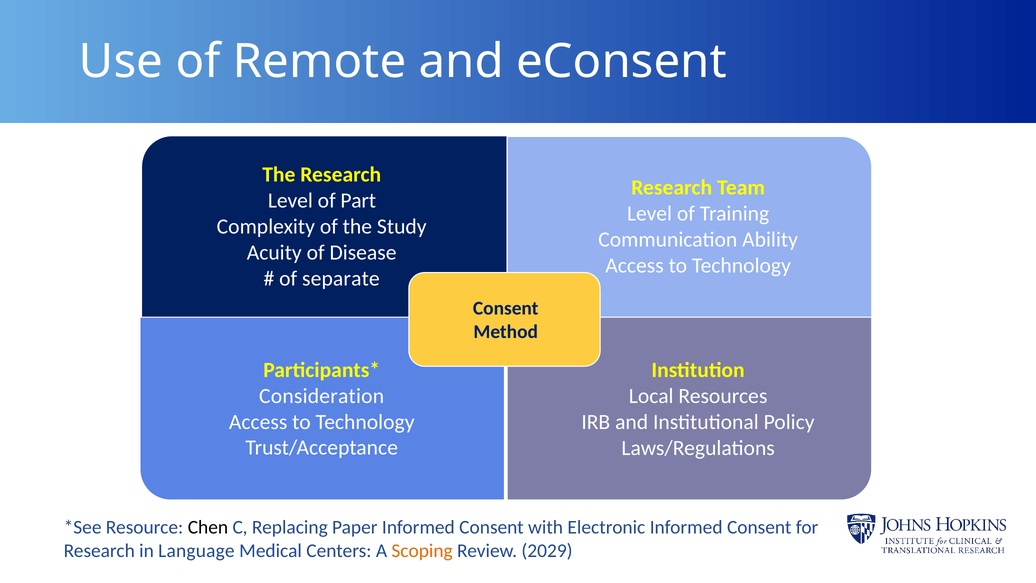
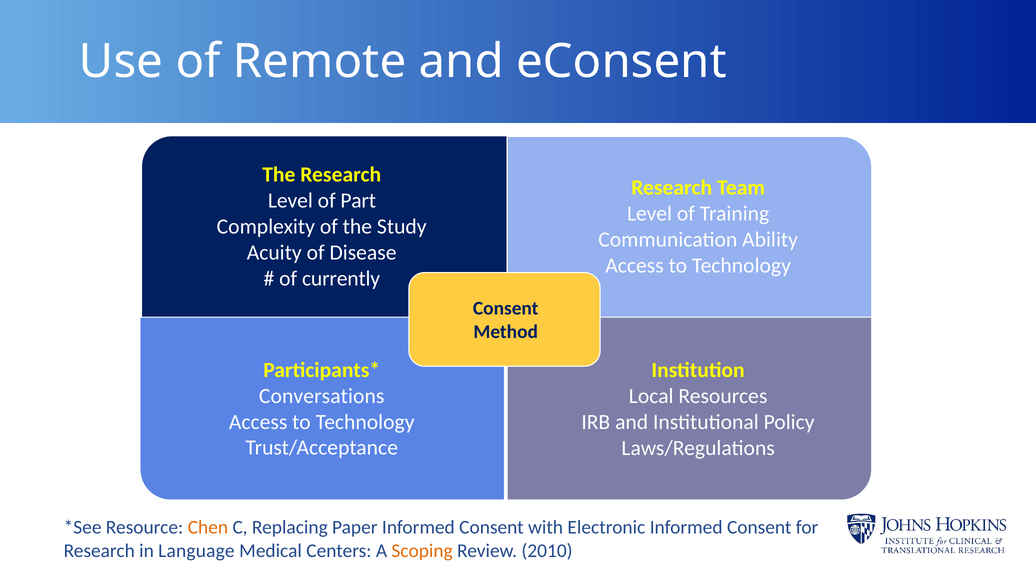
separate: separate -> currently
Consideration: Consideration -> Conversations
Chen colour: black -> orange
2029: 2029 -> 2010
